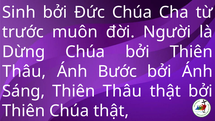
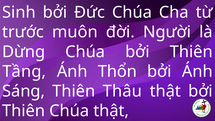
Thâu at (24, 71): Thâu -> Tầng
Bước: Bước -> Thổn
